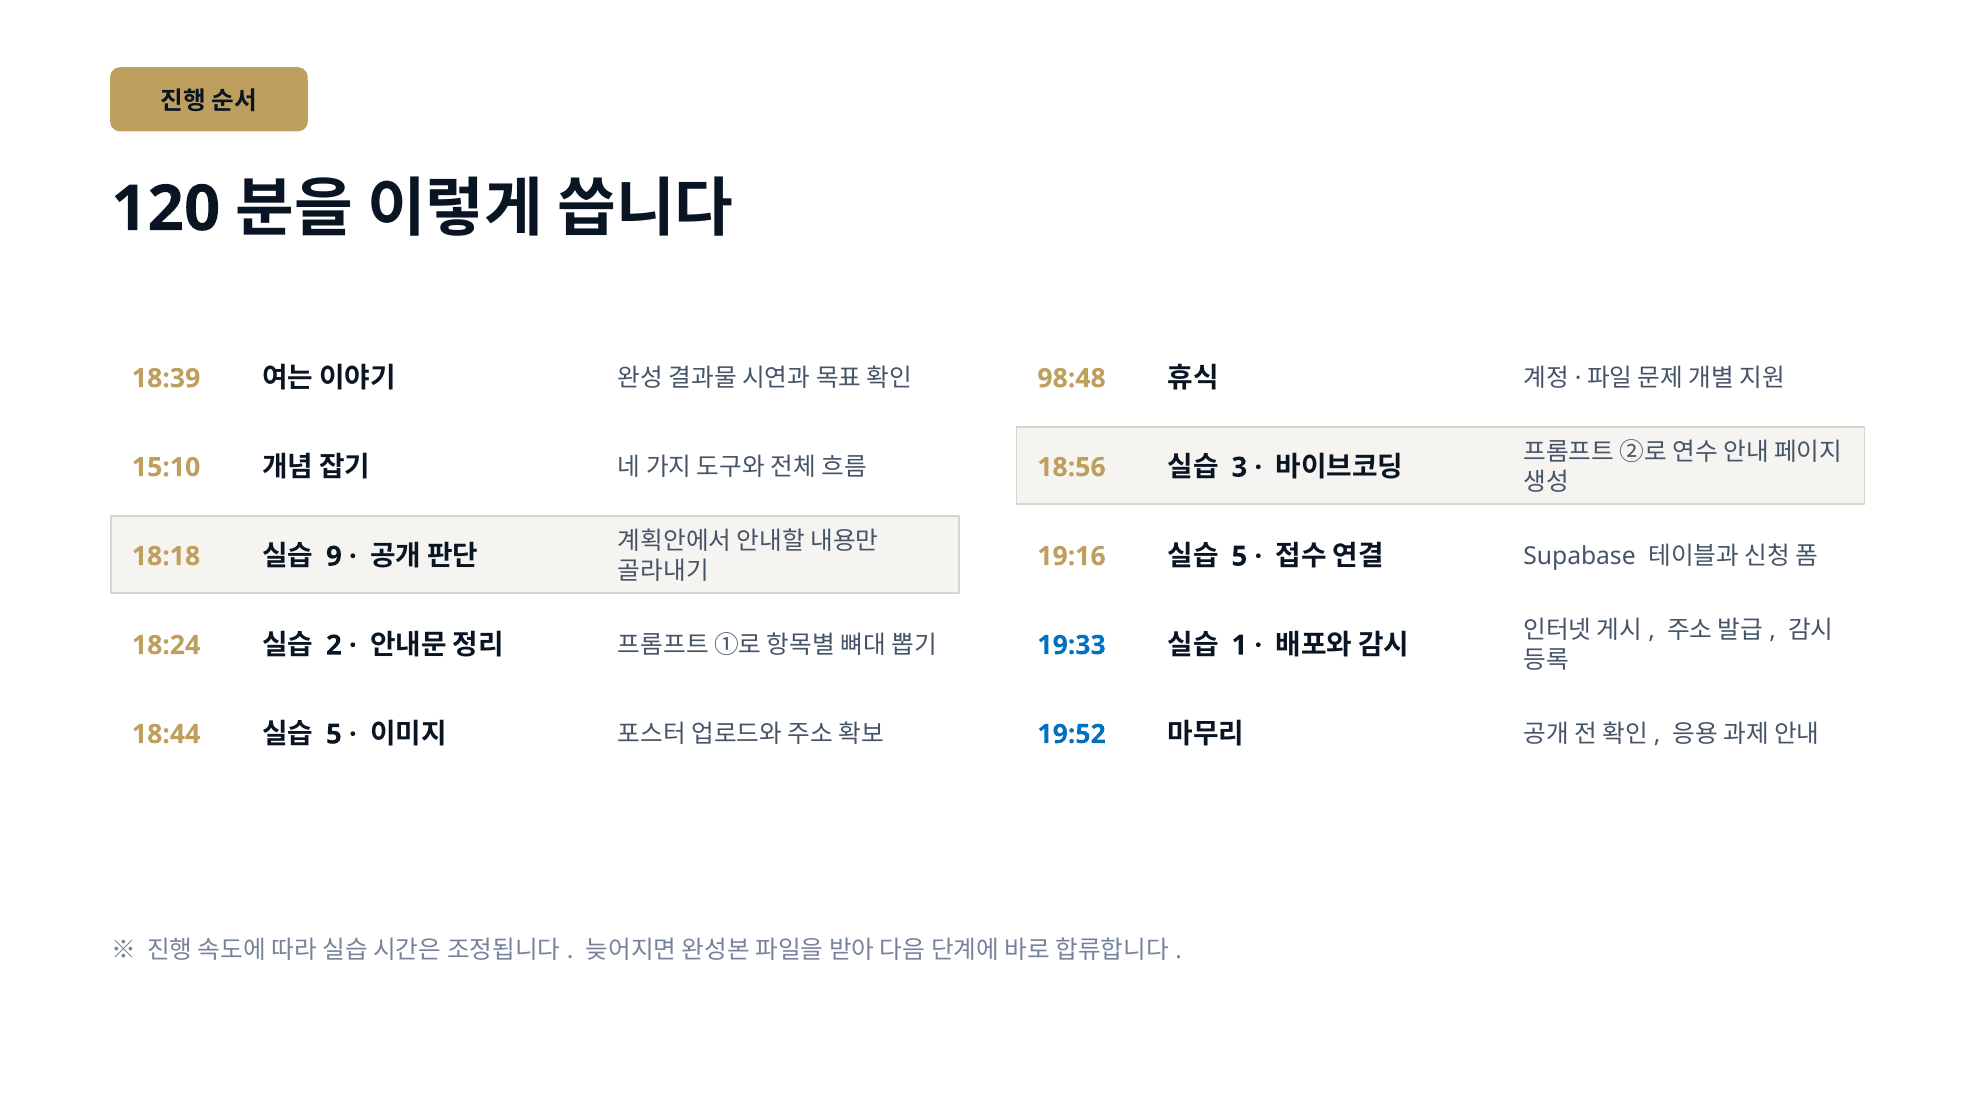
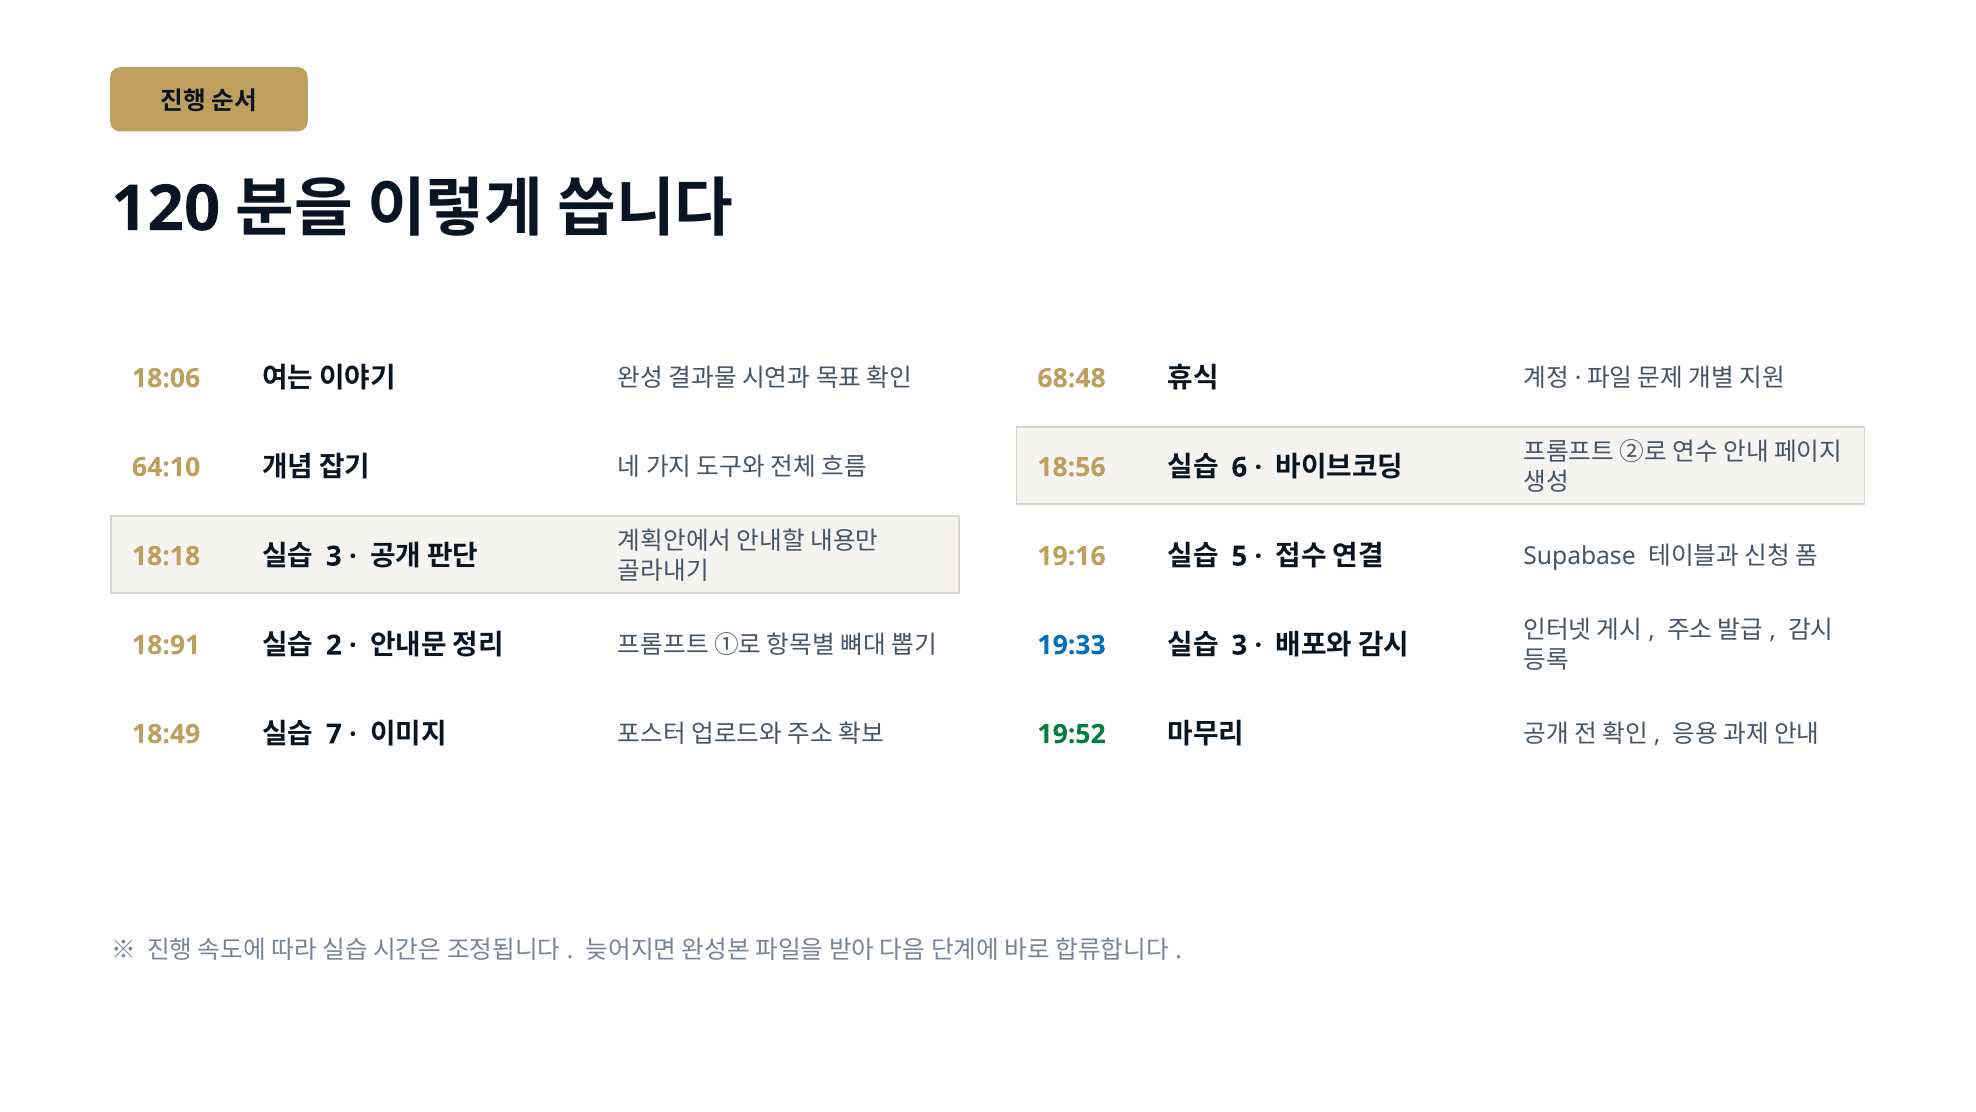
18:39: 18:39 -> 18:06
98:48: 98:48 -> 68:48
15:10: 15:10 -> 64:10
3: 3 -> 6
9 at (334, 556): 9 -> 3
18:24: 18:24 -> 18:91
1 at (1239, 645): 1 -> 3
18:44: 18:44 -> 18:49
5 at (334, 734): 5 -> 7
19:52 colour: blue -> green
